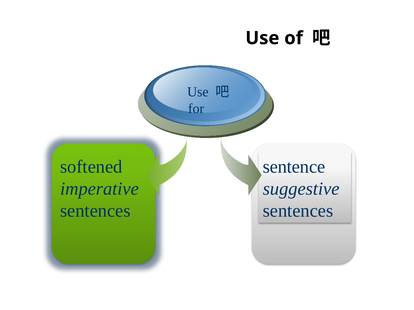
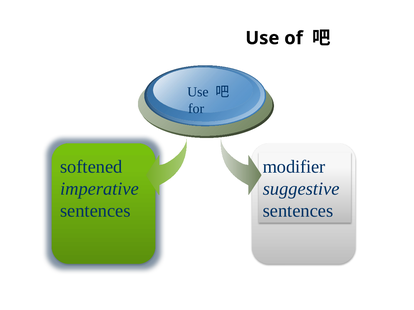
sentence: sentence -> modifier
